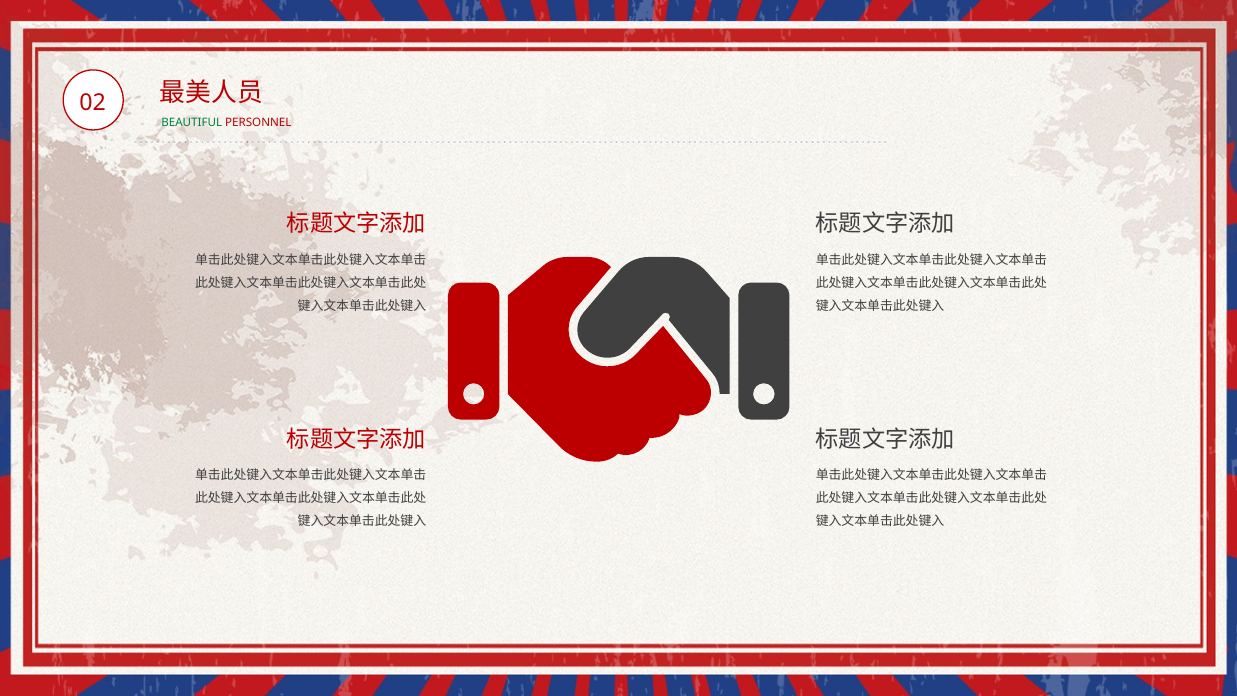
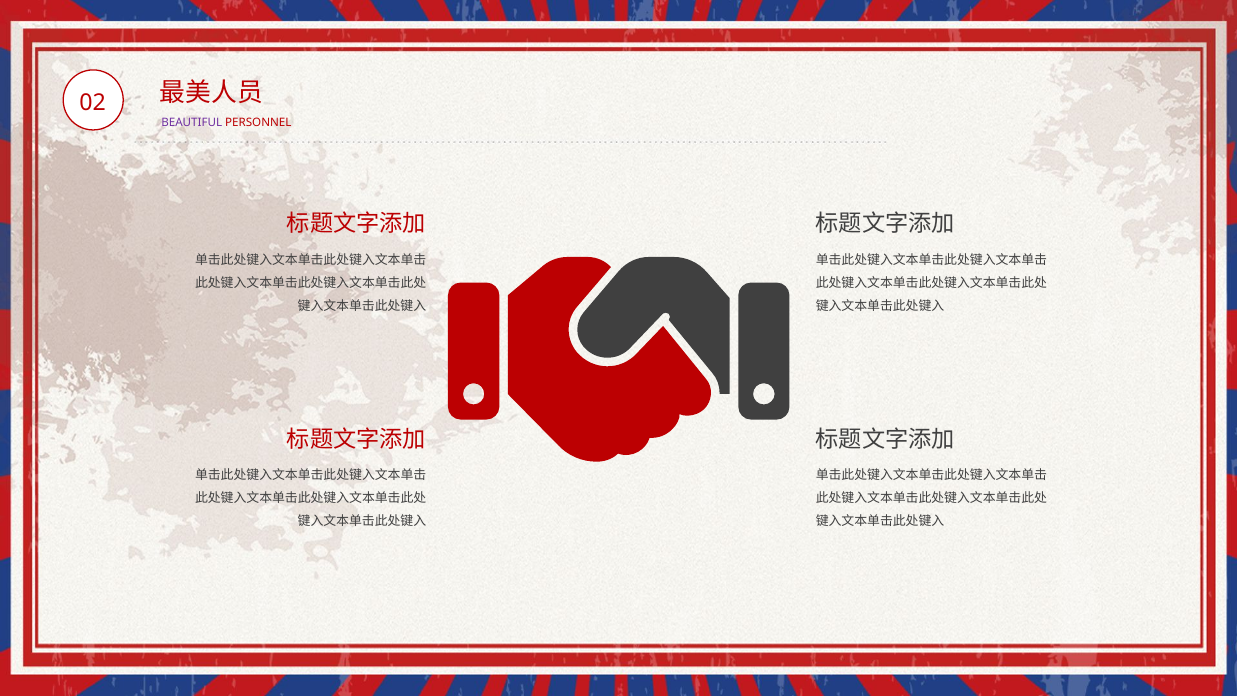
BEAUTIFUL colour: green -> purple
